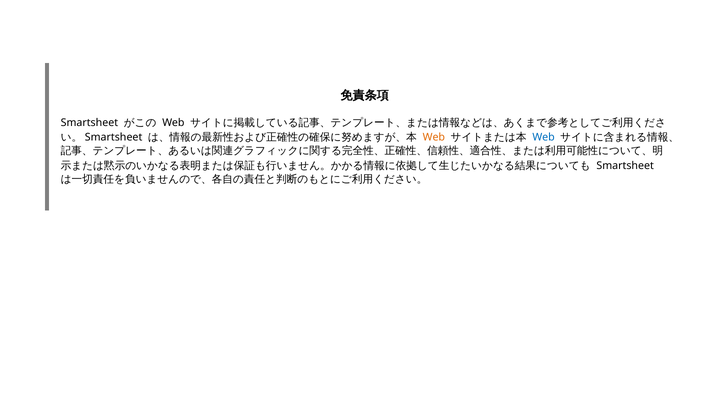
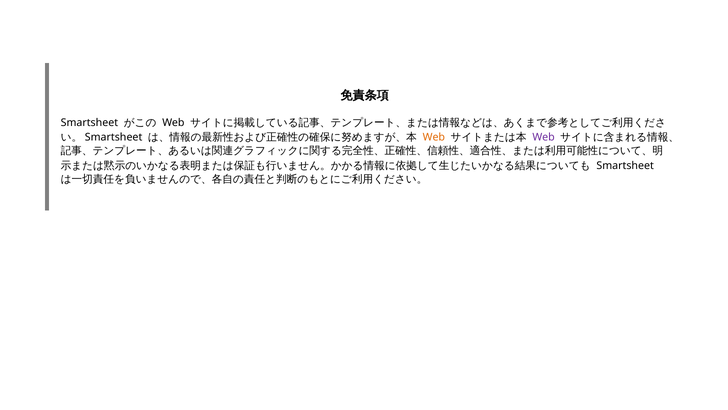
Web at (544, 137) colour: blue -> purple
